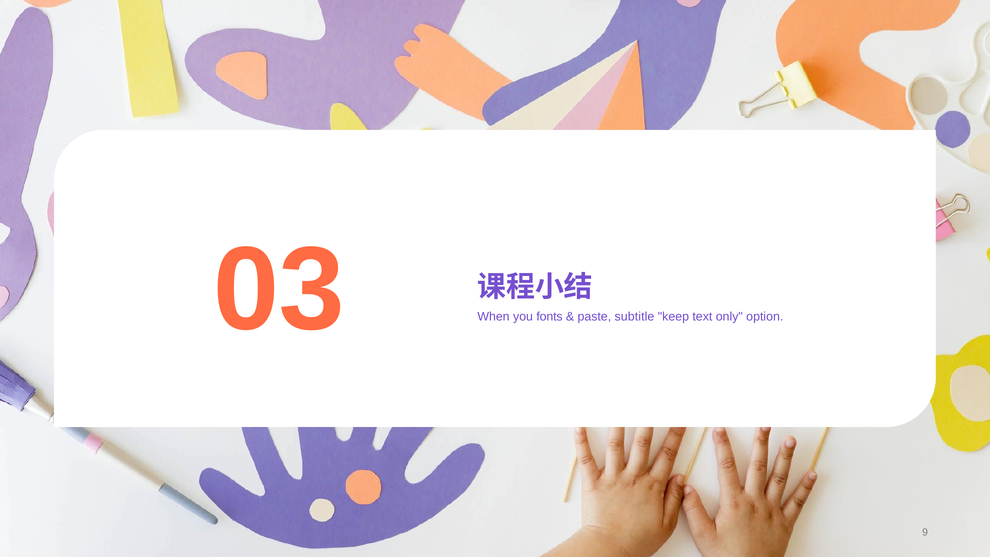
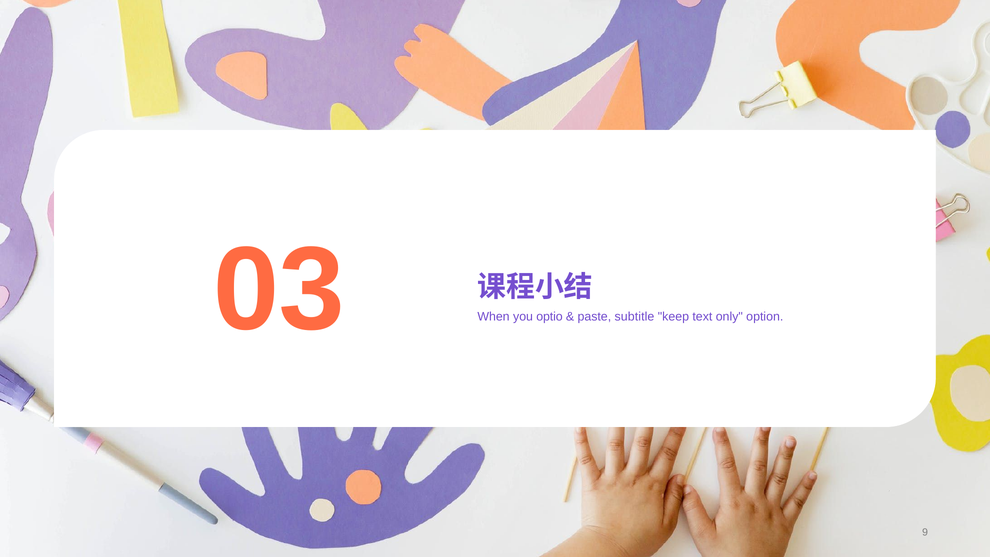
fonts: fonts -> optio
